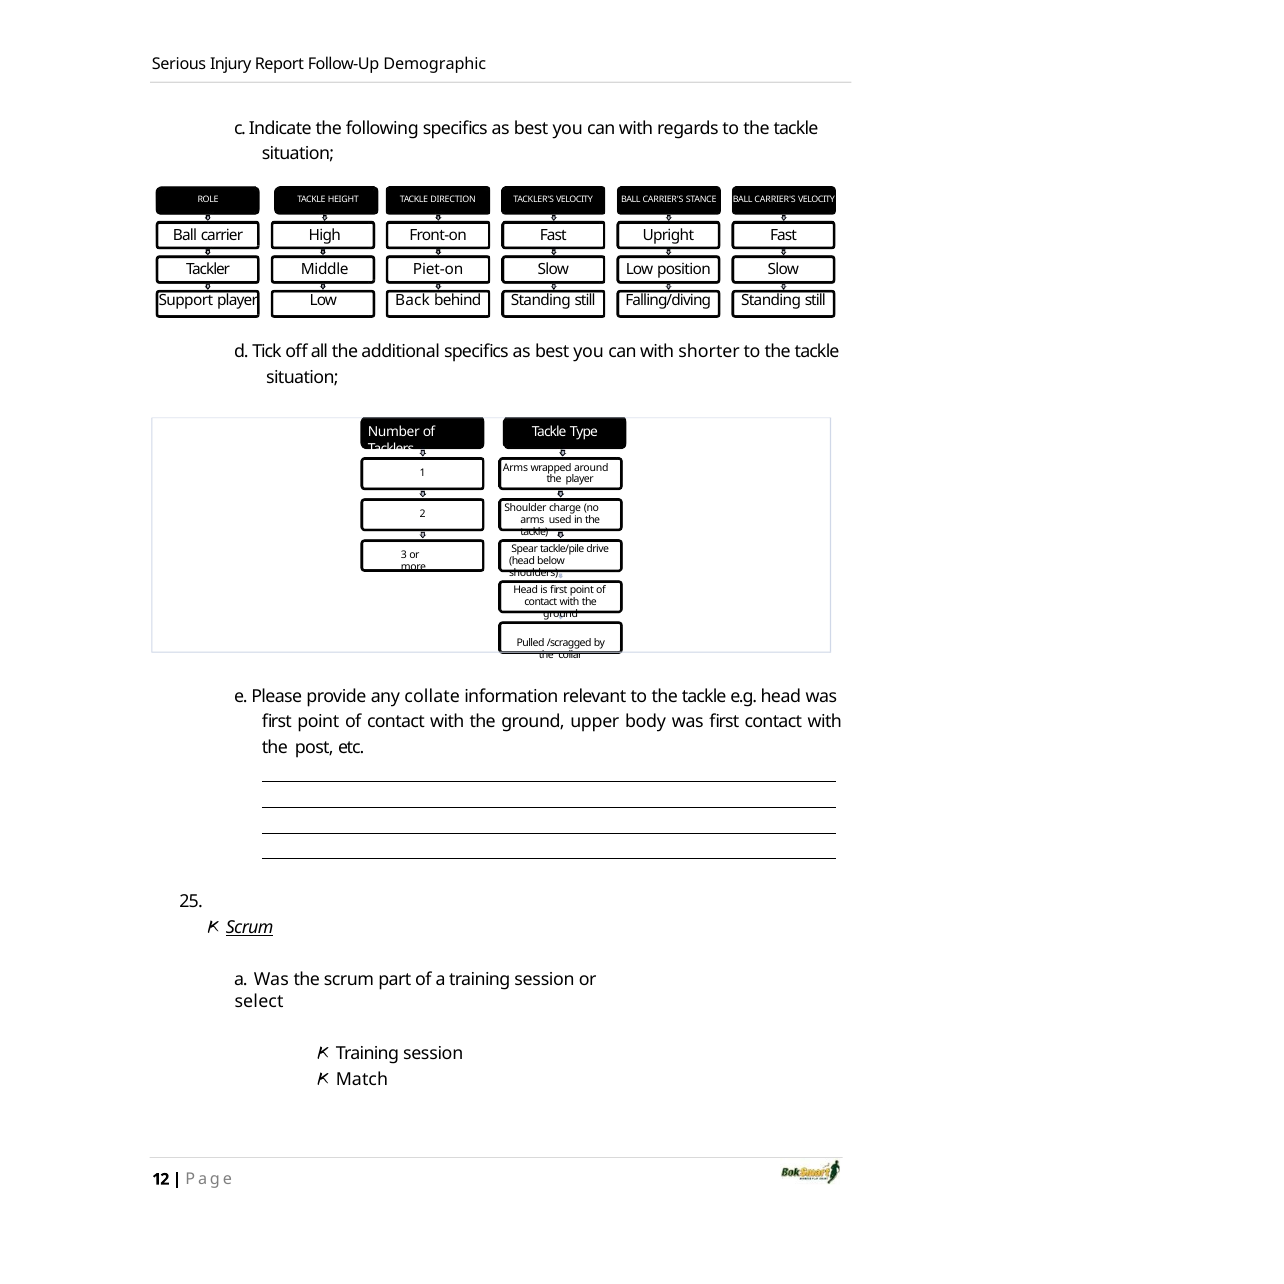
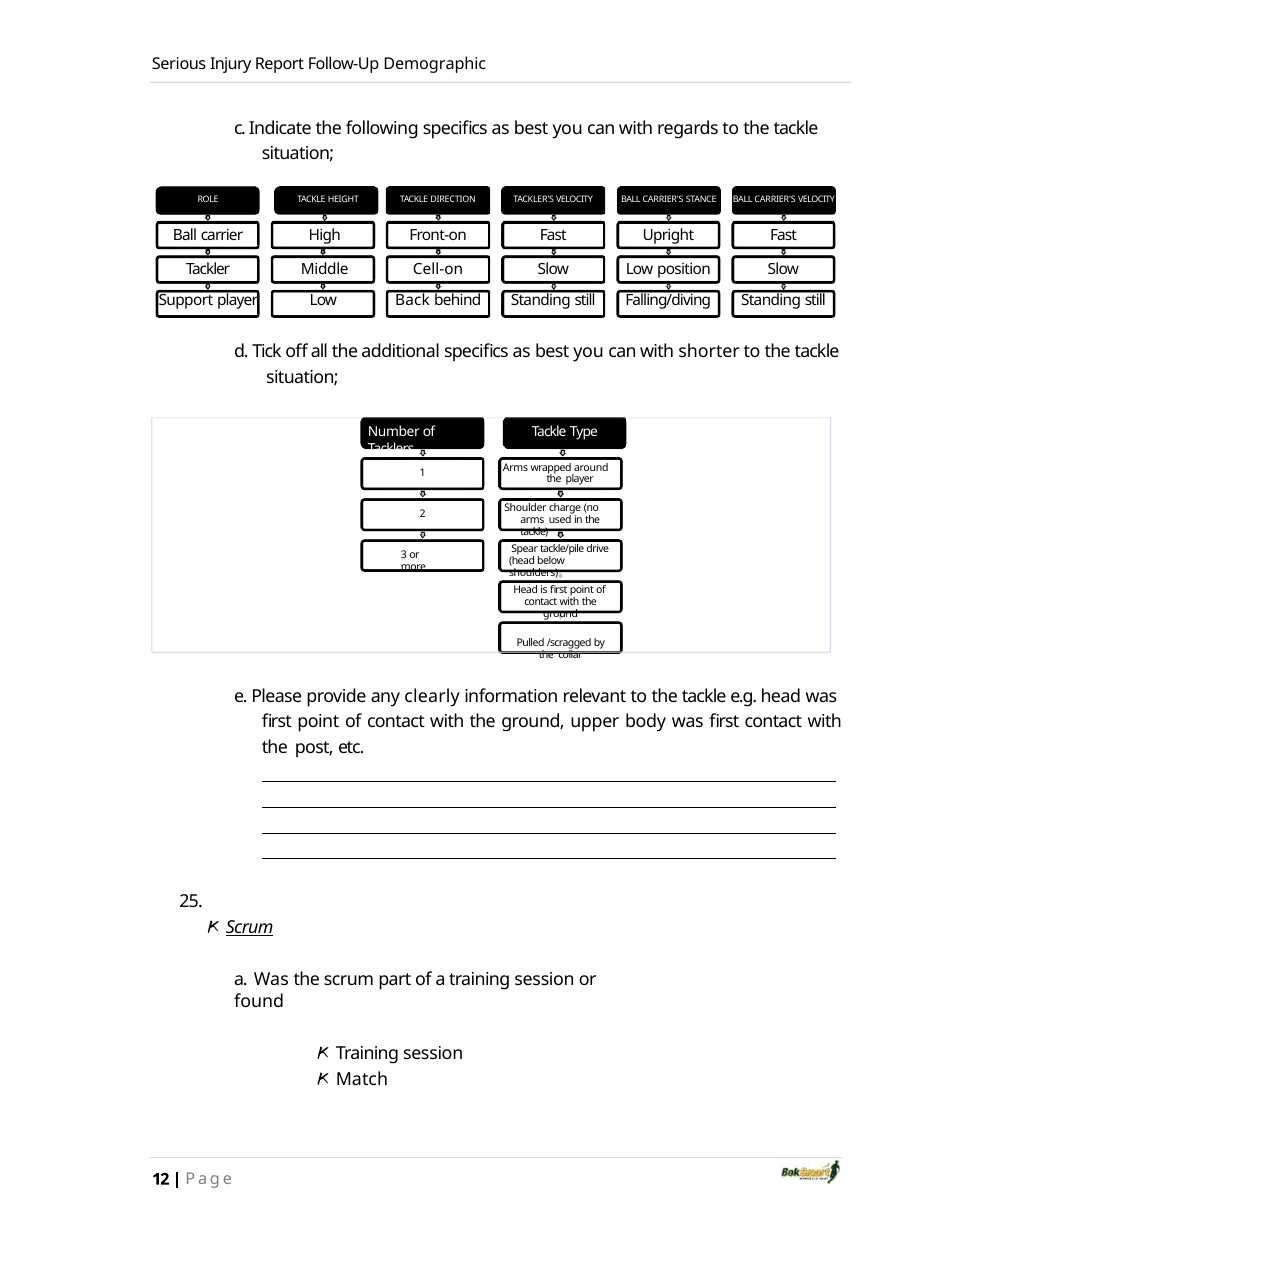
Piet‐on: Piet‐on -> Cell‐on
collate: collate -> clearly
select: select -> found
